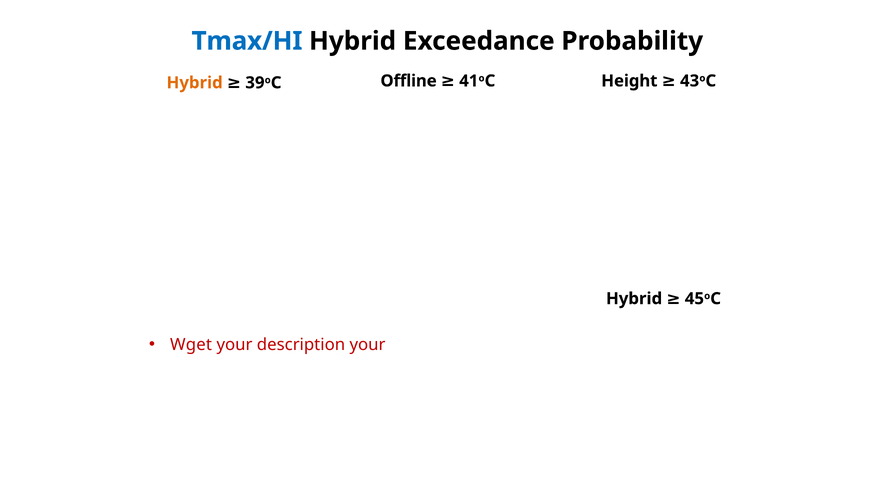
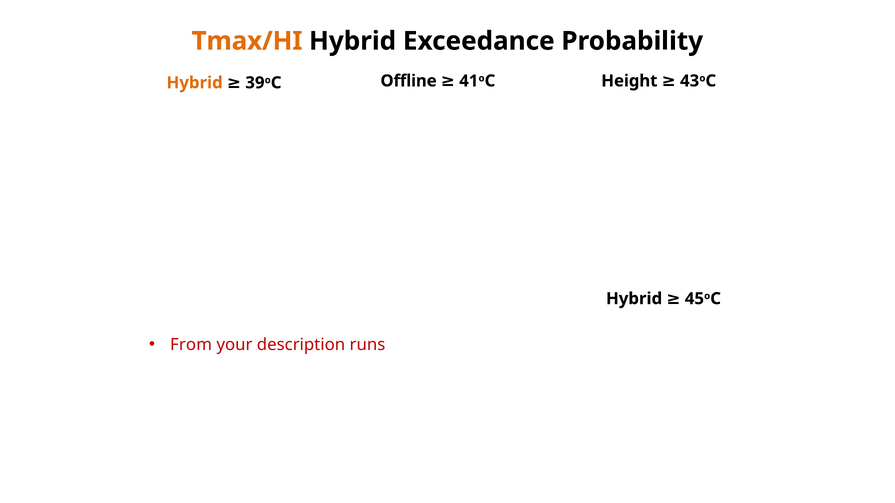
Tmax/HI colour: blue -> orange
Wget: Wget -> From
description your: your -> runs
